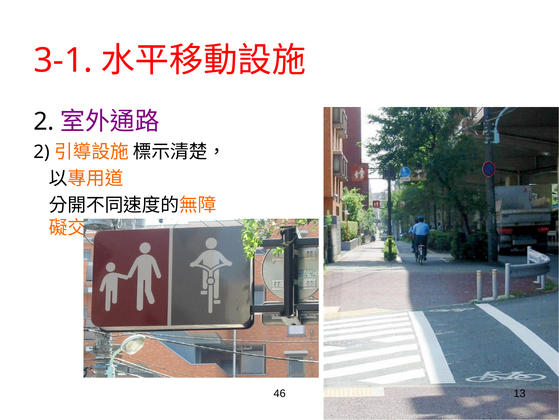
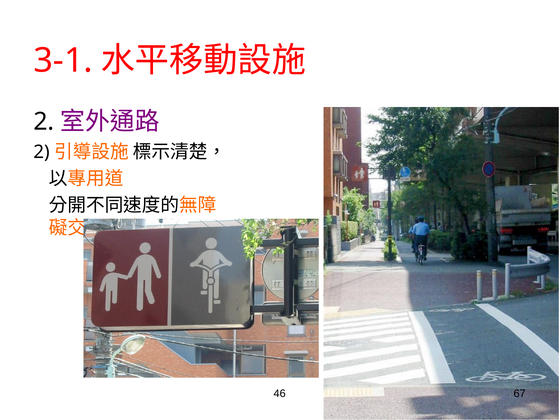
13: 13 -> 67
